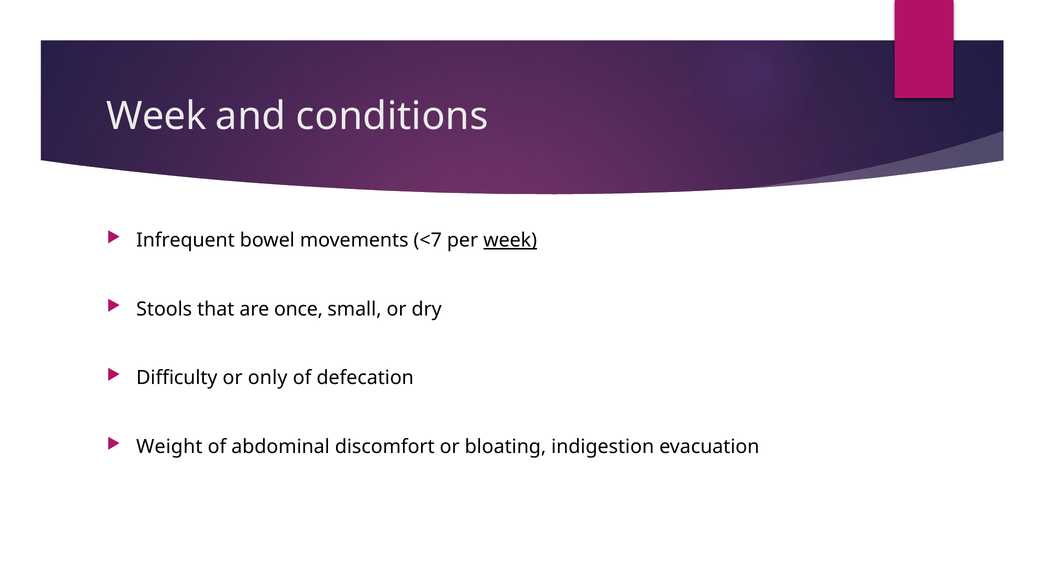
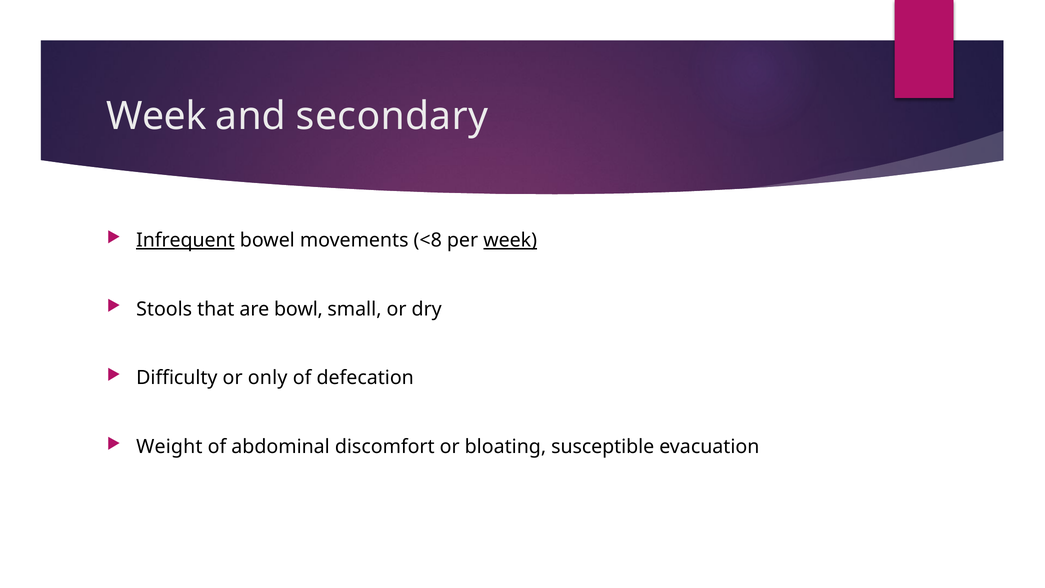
conditions: conditions -> secondary
Infrequent underline: none -> present
<7: <7 -> <8
once: once -> bowl
indigestion: indigestion -> susceptible
